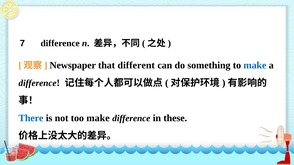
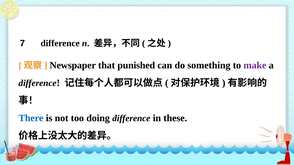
different: different -> punished
make at (255, 66) colour: blue -> purple
too make: make -> doing
